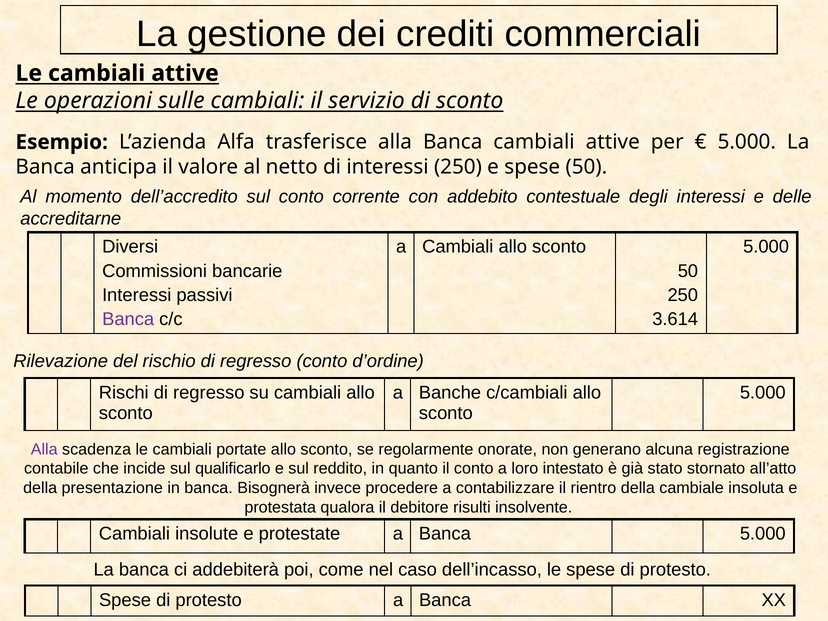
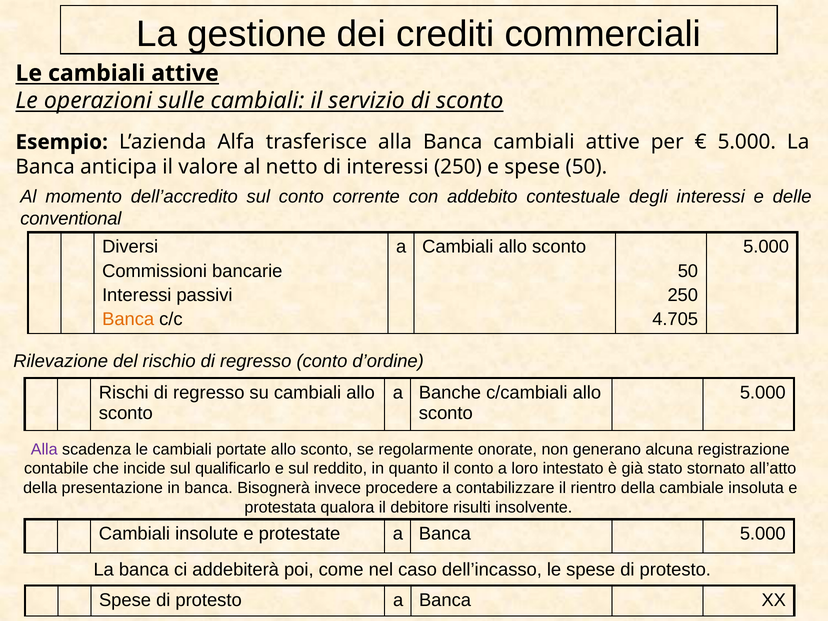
accreditarne: accreditarne -> conventional
Banca at (128, 319) colour: purple -> orange
3.614: 3.614 -> 4.705
